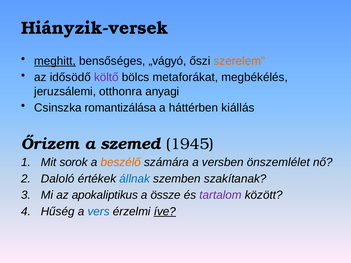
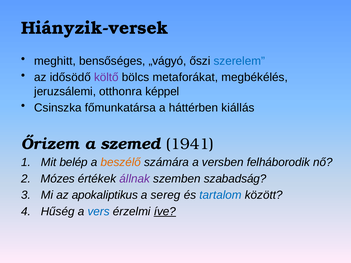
meghitt underline: present -> none
szerelem colour: orange -> blue
anyagi: anyagi -> képpel
romantizálása: romantizálása -> főmunkatársa
1945: 1945 -> 1941
sorok: sorok -> belép
önszemlélet: önszemlélet -> felháborodik
Daloló: Daloló -> Mózes
állnak colour: blue -> purple
szakítanak: szakítanak -> szabadság
össze: össze -> sereg
tartalom colour: purple -> blue
